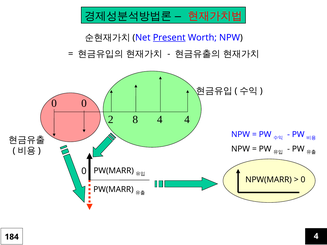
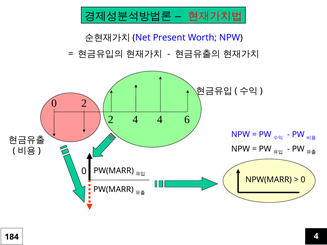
Present underline: present -> none
0 0: 0 -> 2
2 8: 8 -> 4
4 4: 4 -> 6
